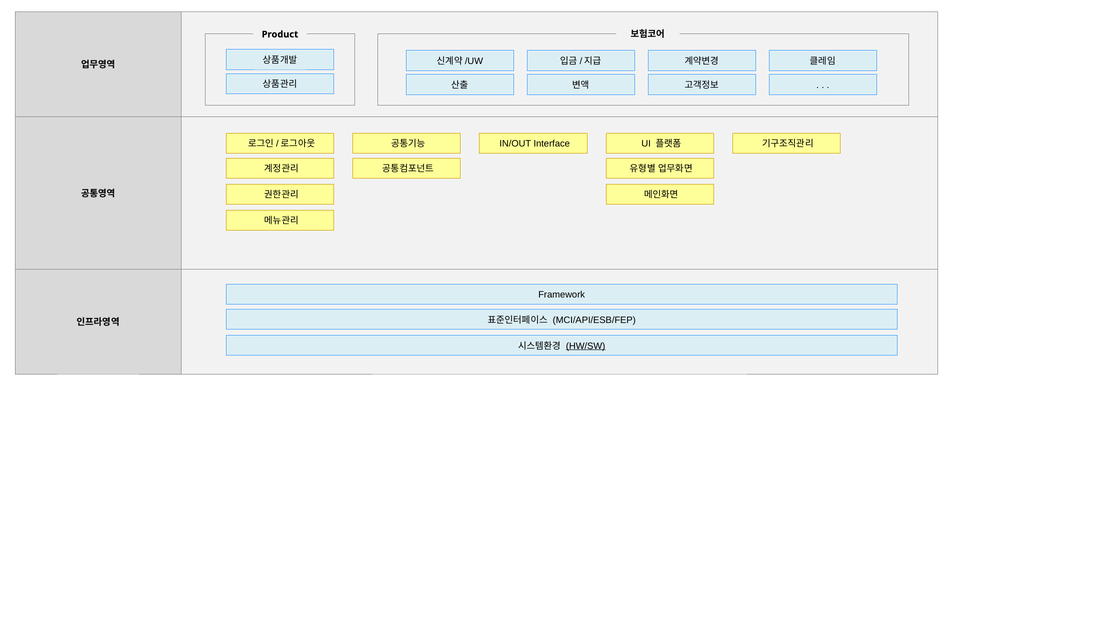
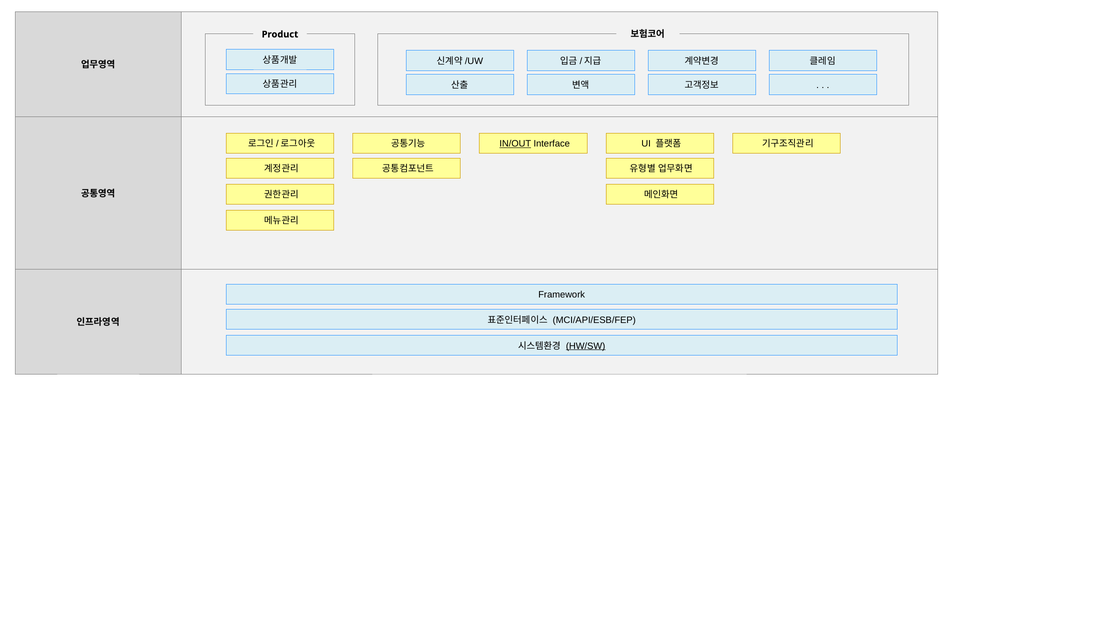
IN/OUT underline: none -> present
